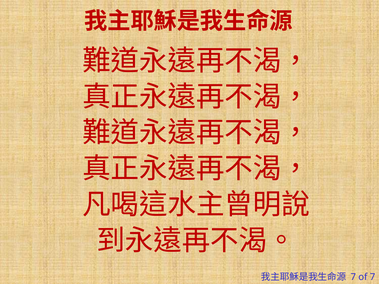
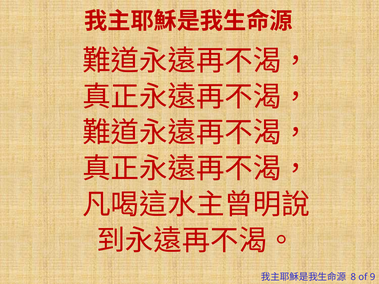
7 at (353, 277): 7 -> 8
of 7: 7 -> 9
